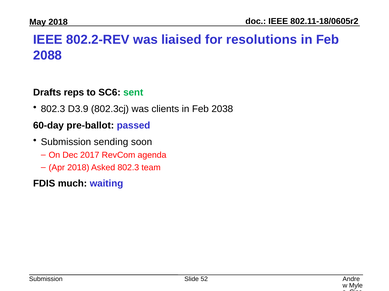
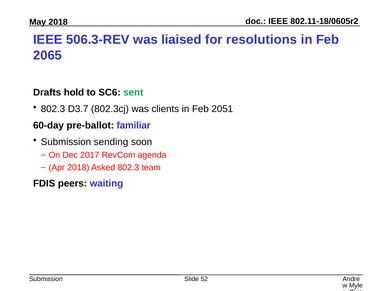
802.2-REV: 802.2-REV -> 506.3-REV
2088: 2088 -> 2065
reps: reps -> hold
D3.9: D3.9 -> D3.7
2038: 2038 -> 2051
passed: passed -> familiar
much: much -> peers
